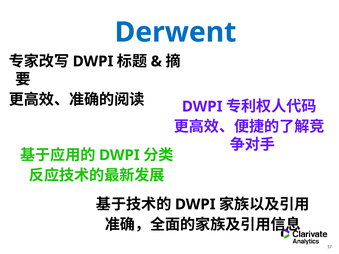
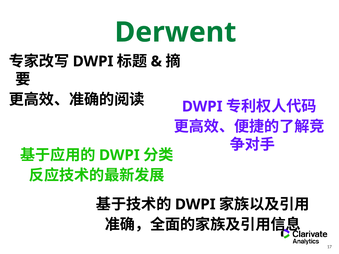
Derwent colour: blue -> green
